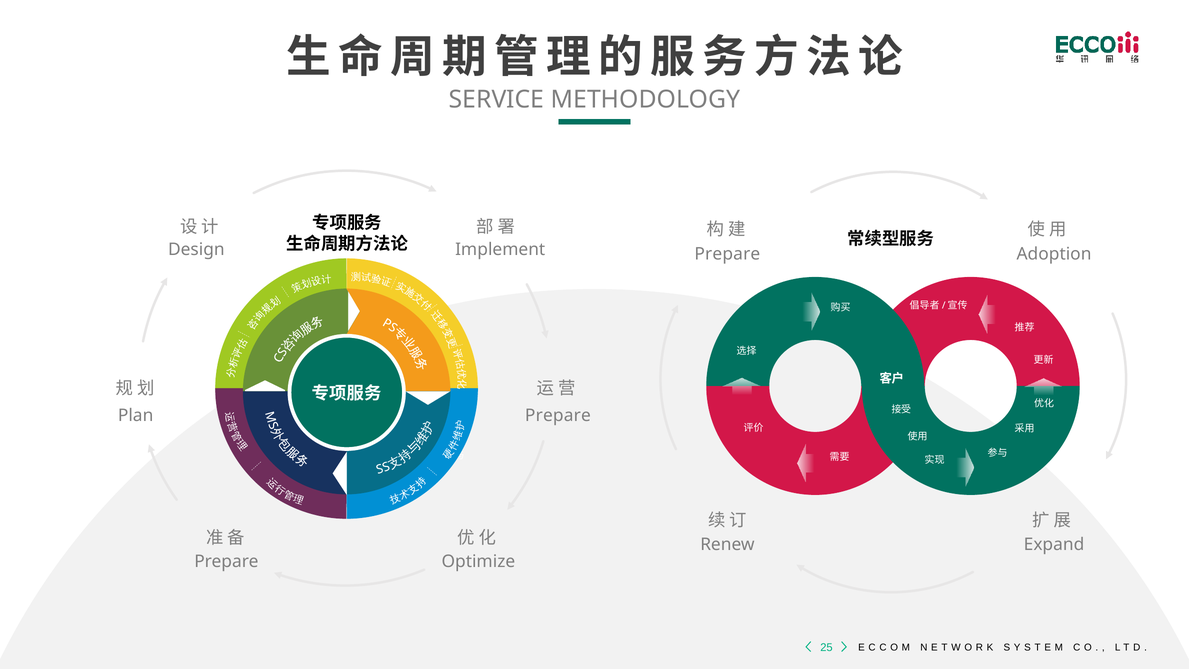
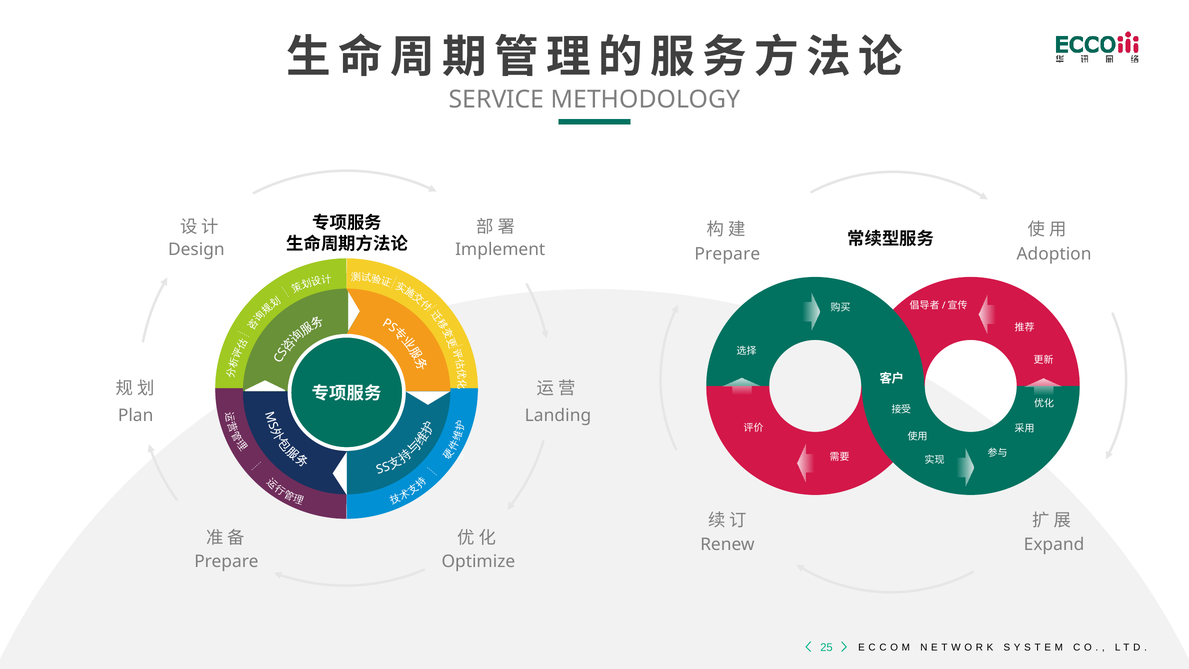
Prepare at (558, 415): Prepare -> Landing
